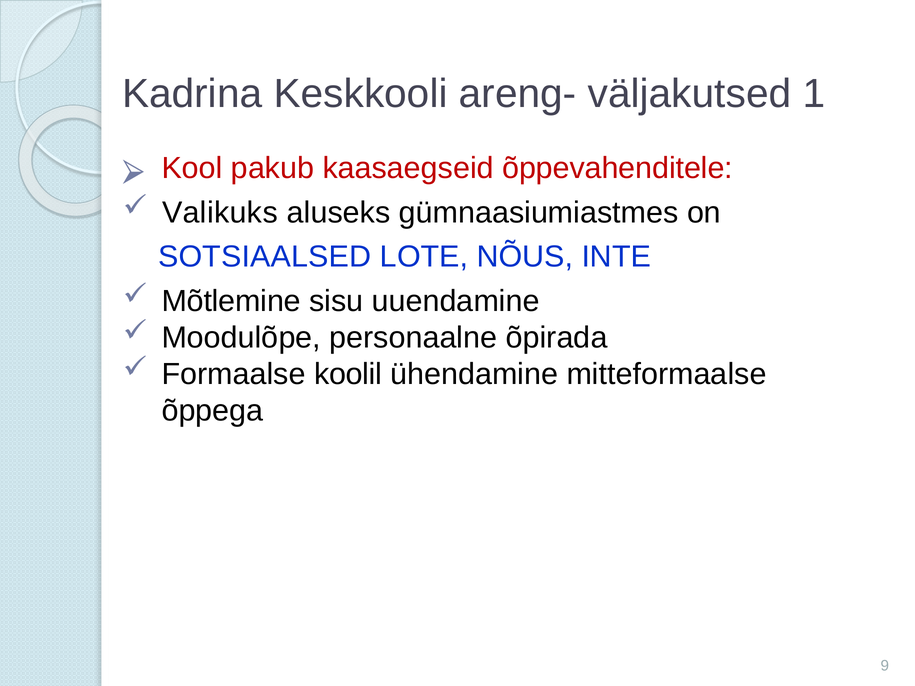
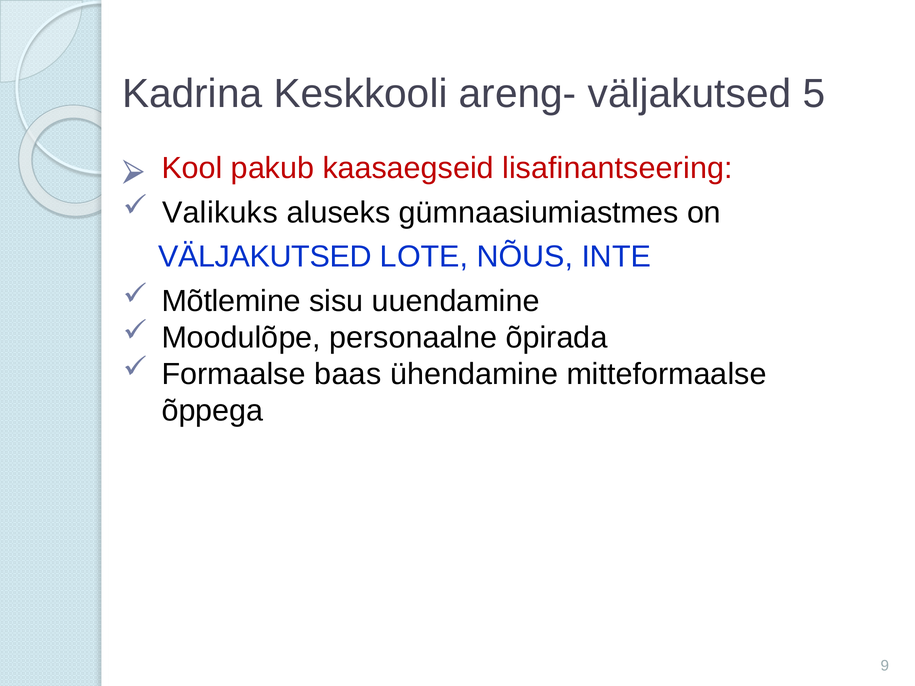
1: 1 -> 5
õppevahenditele: õppevahenditele -> lisafinantseering
SOTSIAALSED at (265, 257): SOTSIAALSED -> VÄLJAKUTSED
koolil: koolil -> baas
